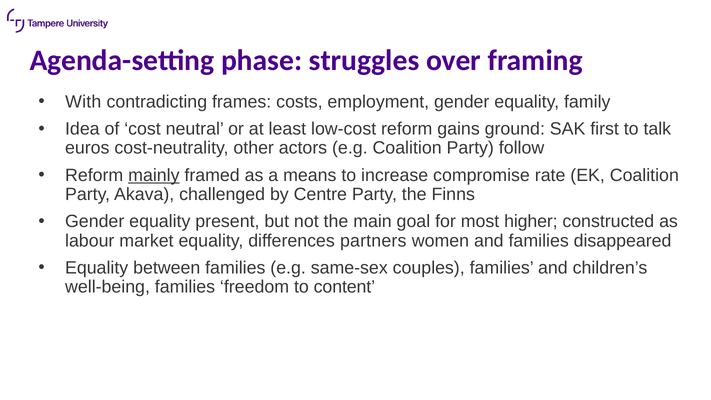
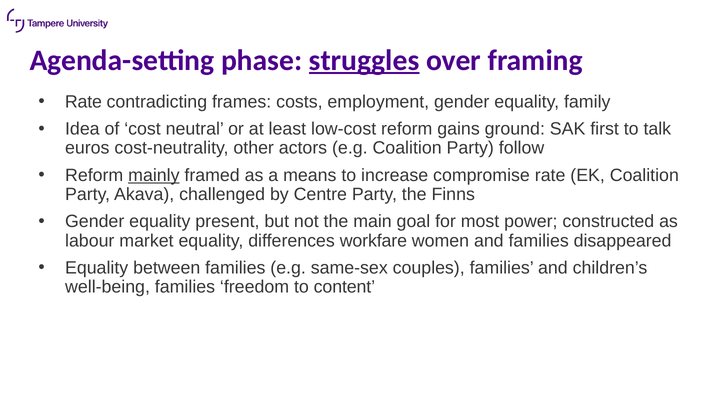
struggles underline: none -> present
With at (83, 102): With -> Rate
higher: higher -> power
partners: partners -> workfare
